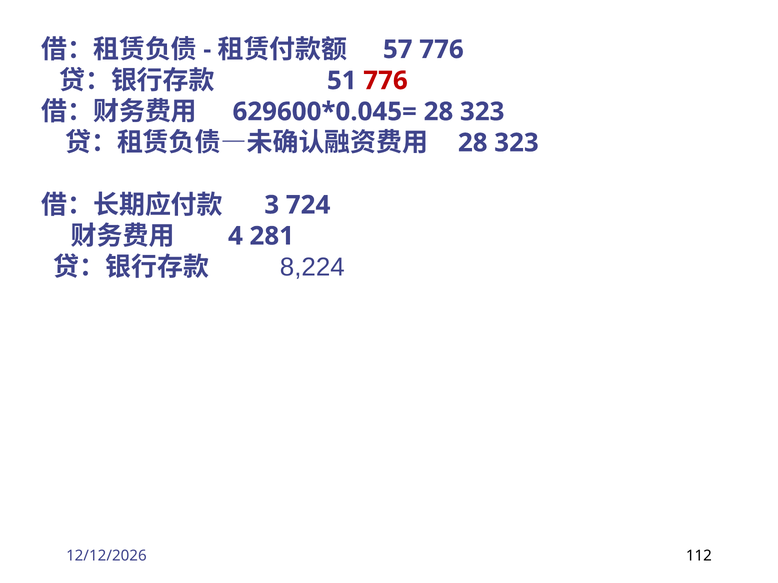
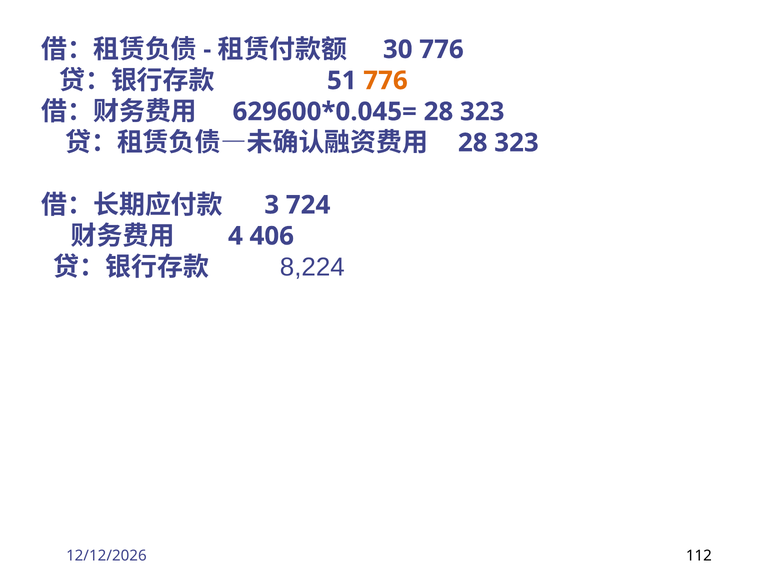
57: 57 -> 30
776 at (385, 81) colour: red -> orange
281: 281 -> 406
